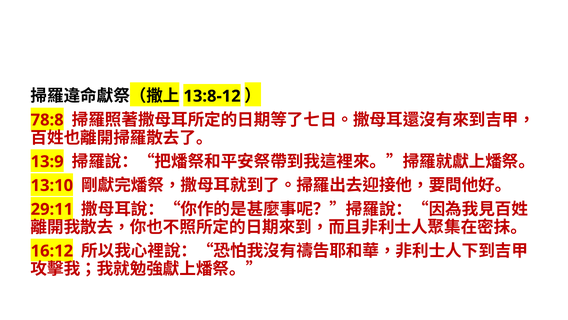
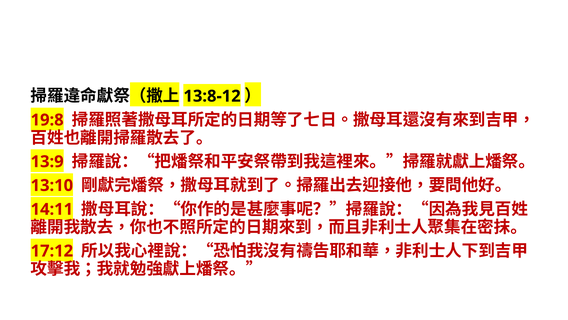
78:8: 78:8 -> 19:8
29:11: 29:11 -> 14:11
16:12: 16:12 -> 17:12
